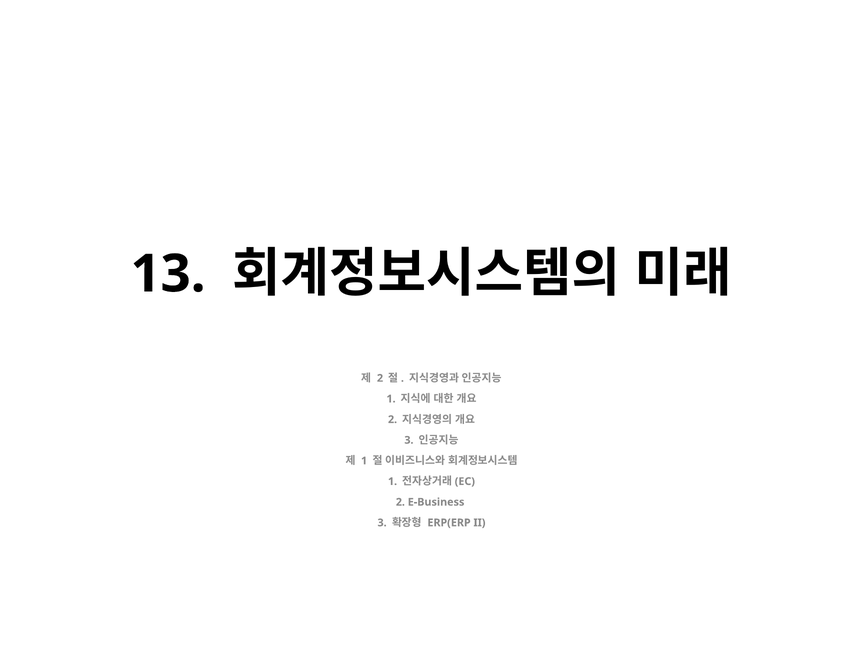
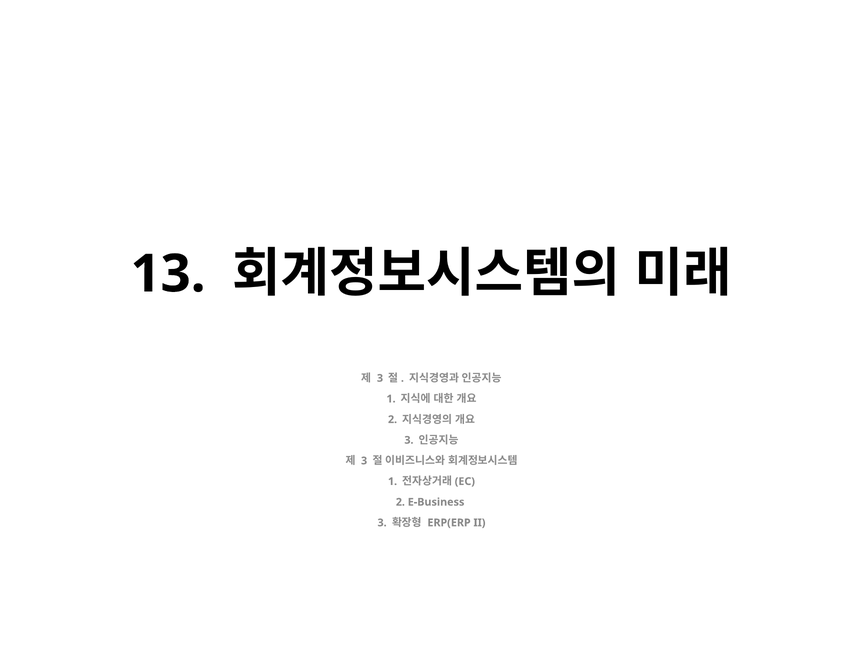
2 at (380, 378): 2 -> 3
1 at (364, 461): 1 -> 3
